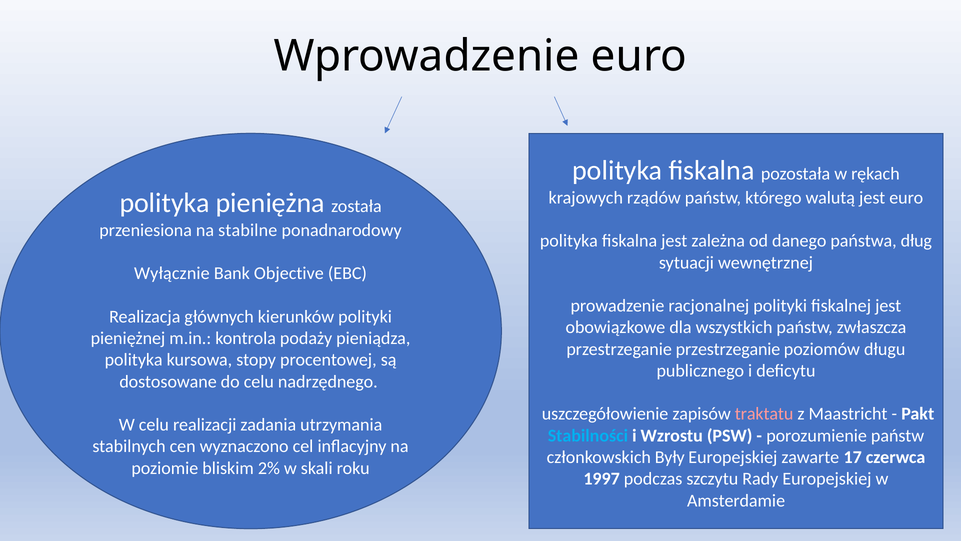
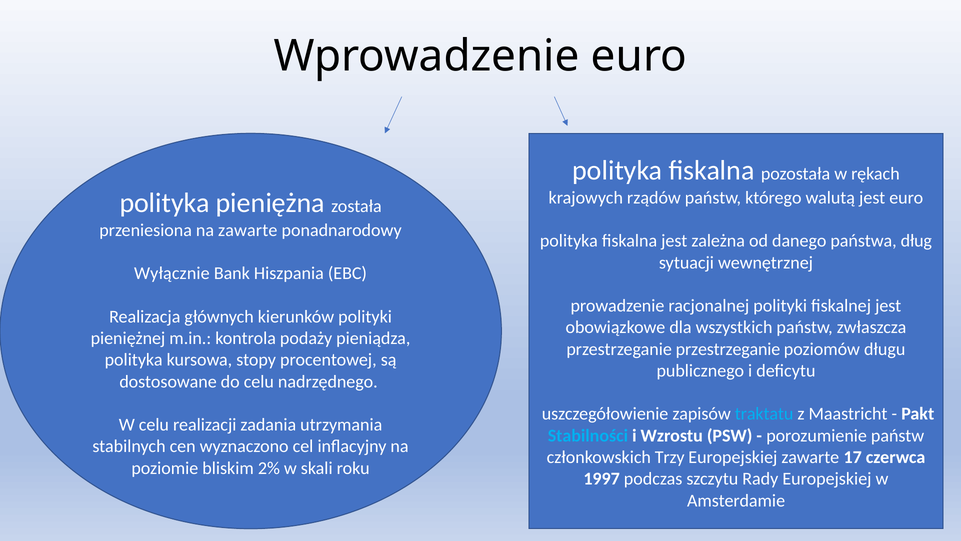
na stabilne: stabilne -> zawarte
Objective: Objective -> Hiszpania
traktatu colour: pink -> light blue
Były: Były -> Trzy
